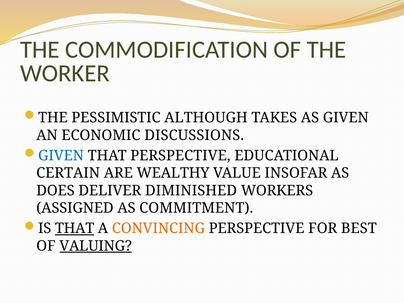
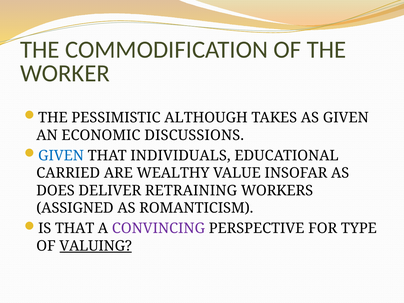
THAT PERSPECTIVE: PERSPECTIVE -> INDIVIDUALS
CERTAIN: CERTAIN -> CARRIED
DIMINISHED: DIMINISHED -> RETRAINING
COMMITMENT: COMMITMENT -> ROMANTICISM
THAT at (75, 228) underline: present -> none
CONVINCING colour: orange -> purple
BEST: BEST -> TYPE
